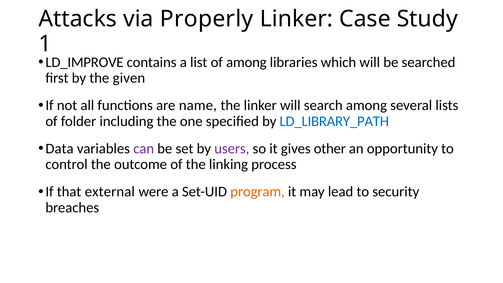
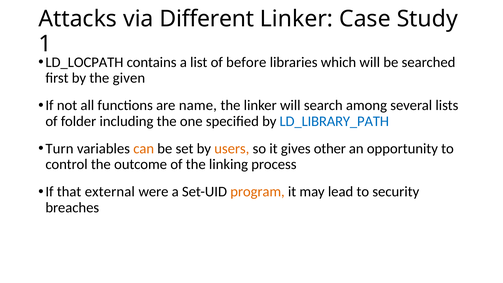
Properly: Properly -> Different
LD_IMPROVE: LD_IMPROVE -> LD_LOCPATH
of among: among -> before
Data: Data -> Turn
can colour: purple -> orange
users colour: purple -> orange
